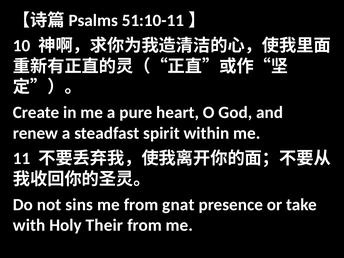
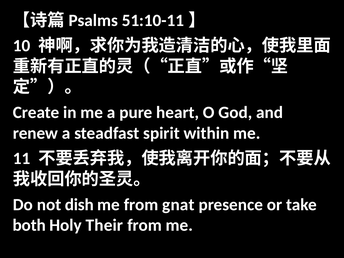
sins: sins -> dish
with: with -> both
